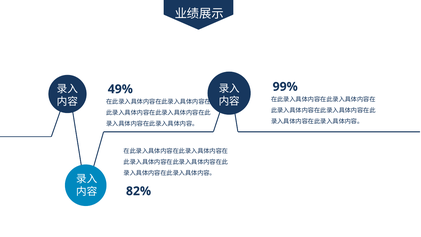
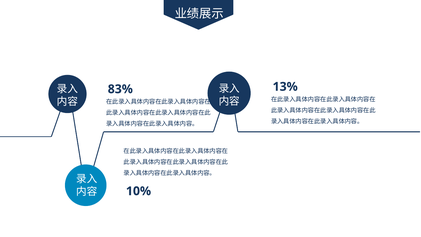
99%: 99% -> 13%
49%: 49% -> 83%
82%: 82% -> 10%
